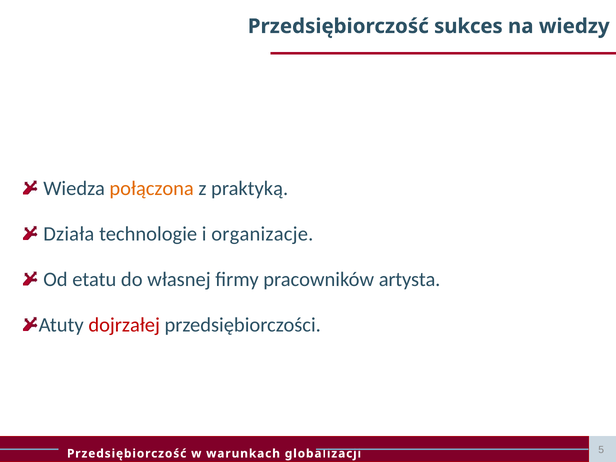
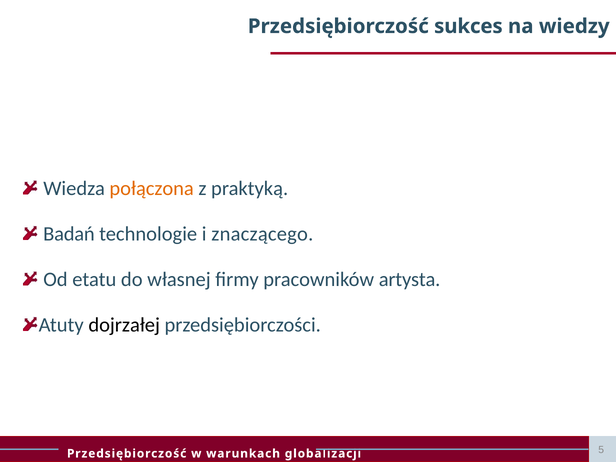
Działa: Działa -> Badań
organizacje: organizacje -> znaczącego
dojrzałej colour: red -> black
